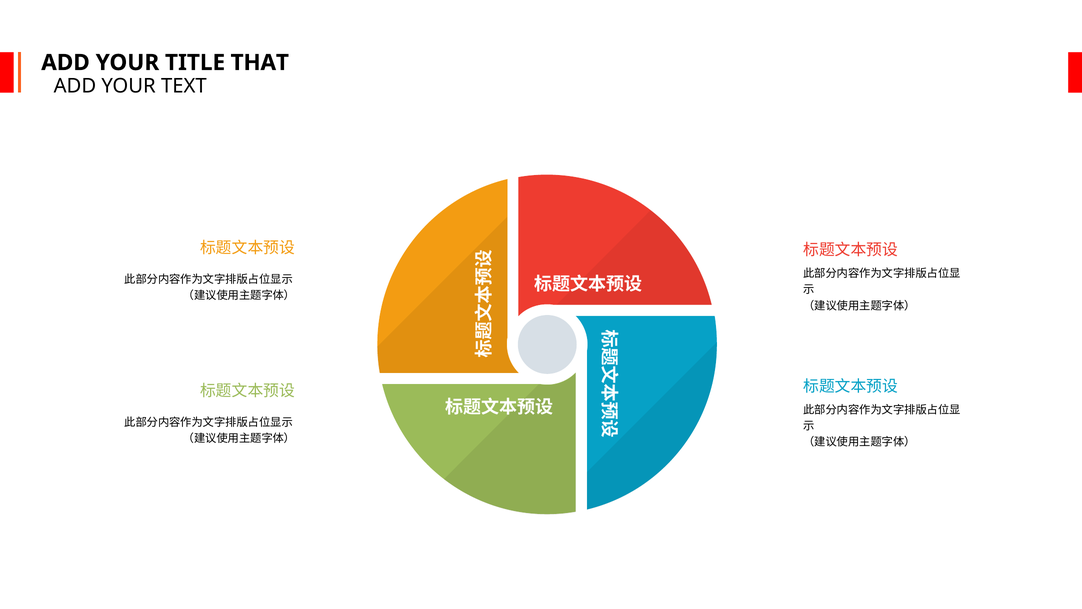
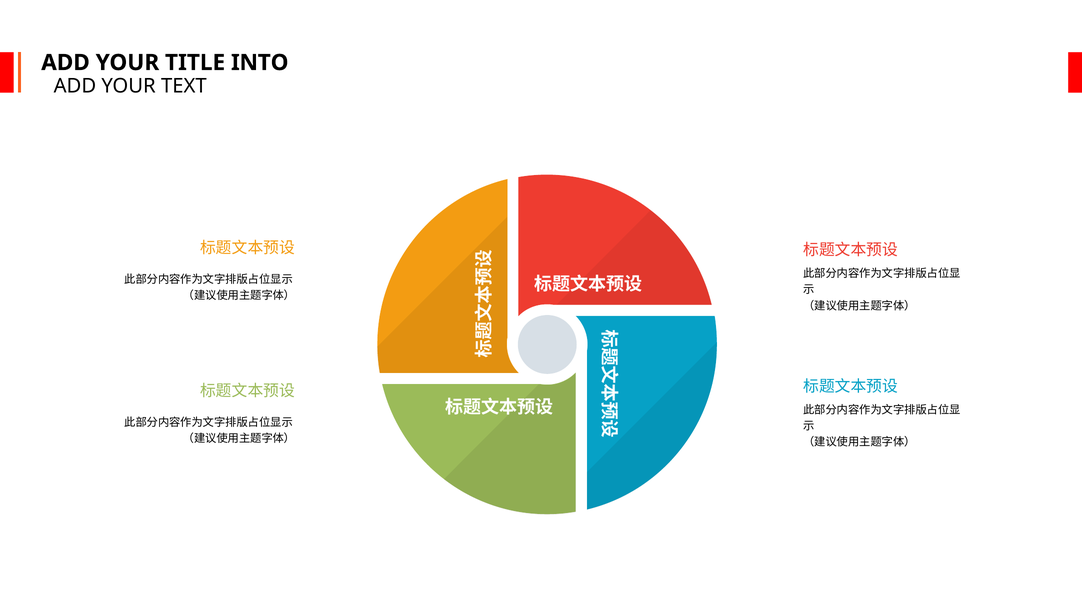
THAT: THAT -> INTO
